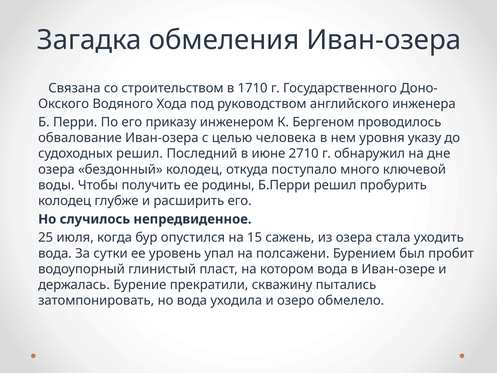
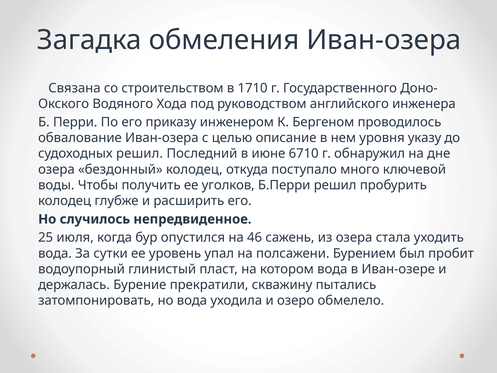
человека: человека -> описание
2710: 2710 -> 6710
родины: родины -> уголков
15: 15 -> 46
